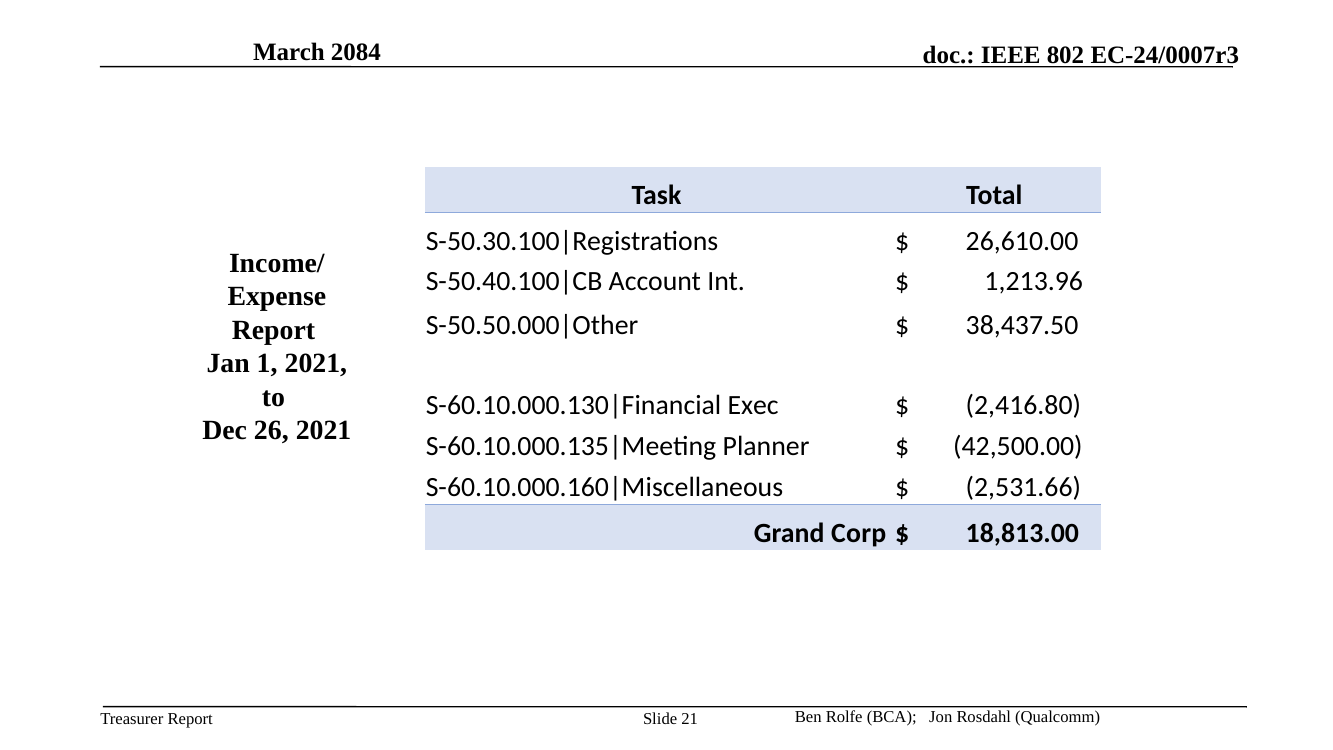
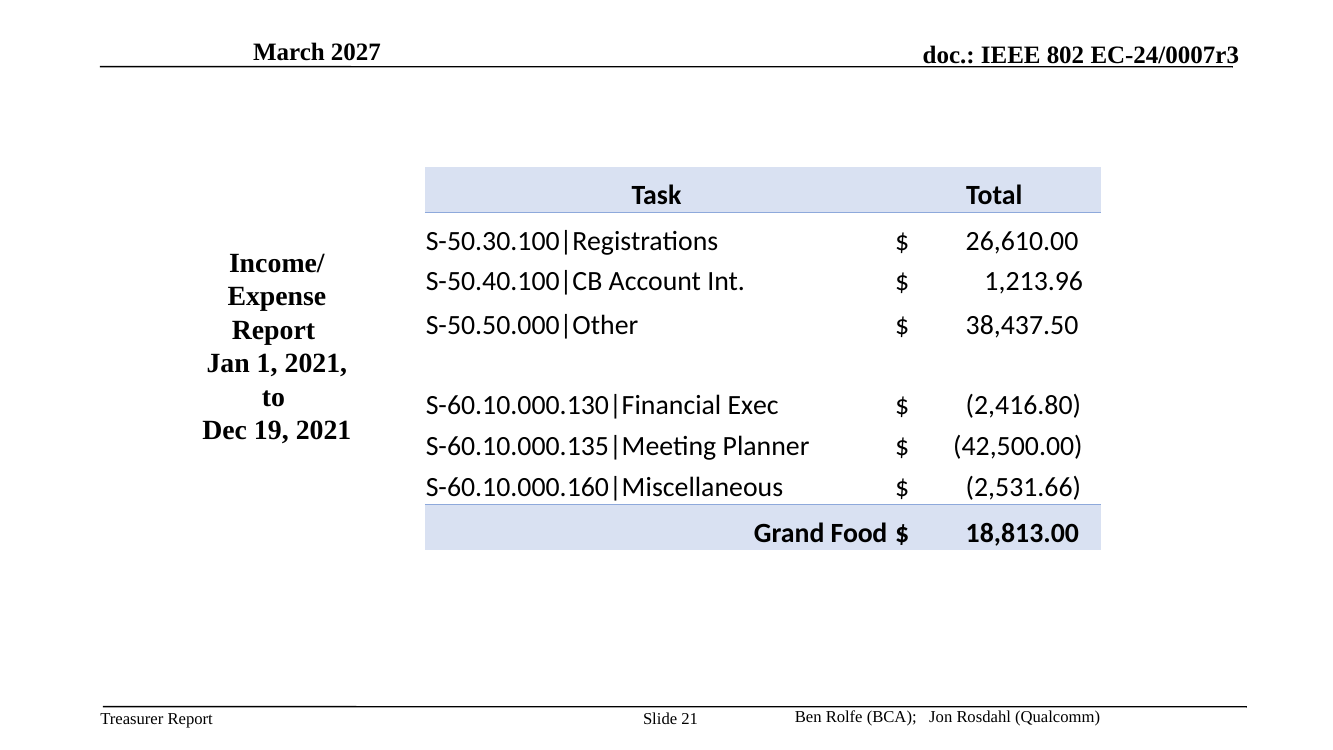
2084: 2084 -> 2027
26: 26 -> 19
Corp: Corp -> Food
